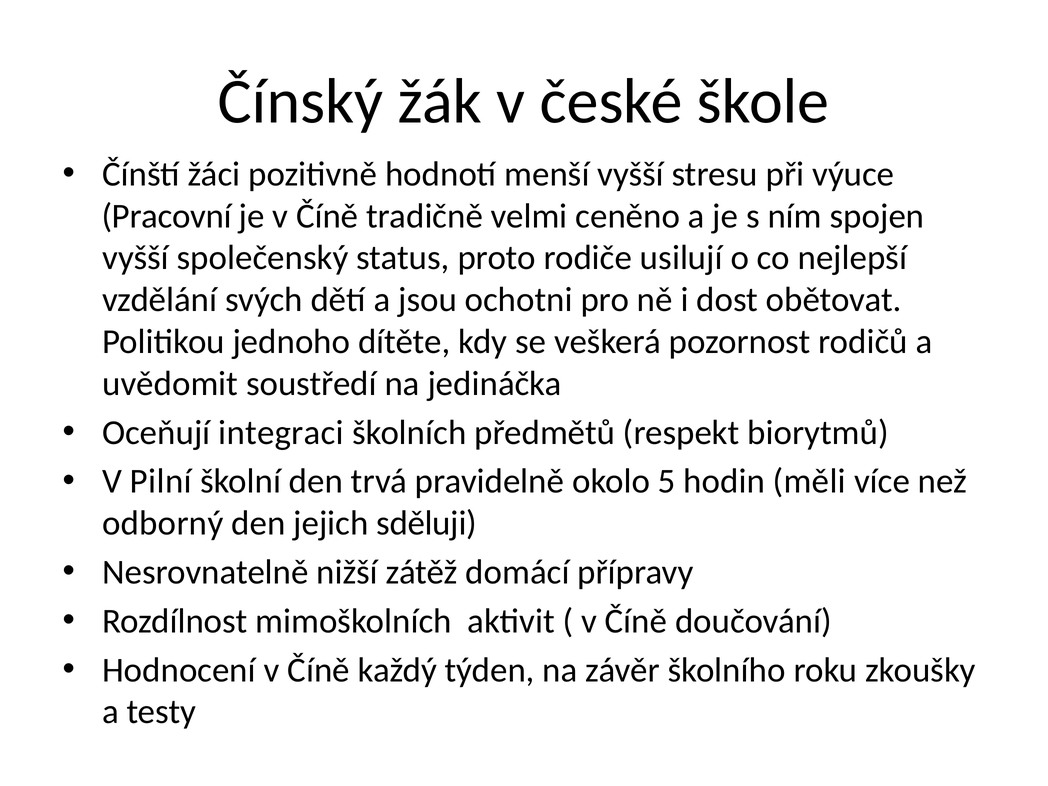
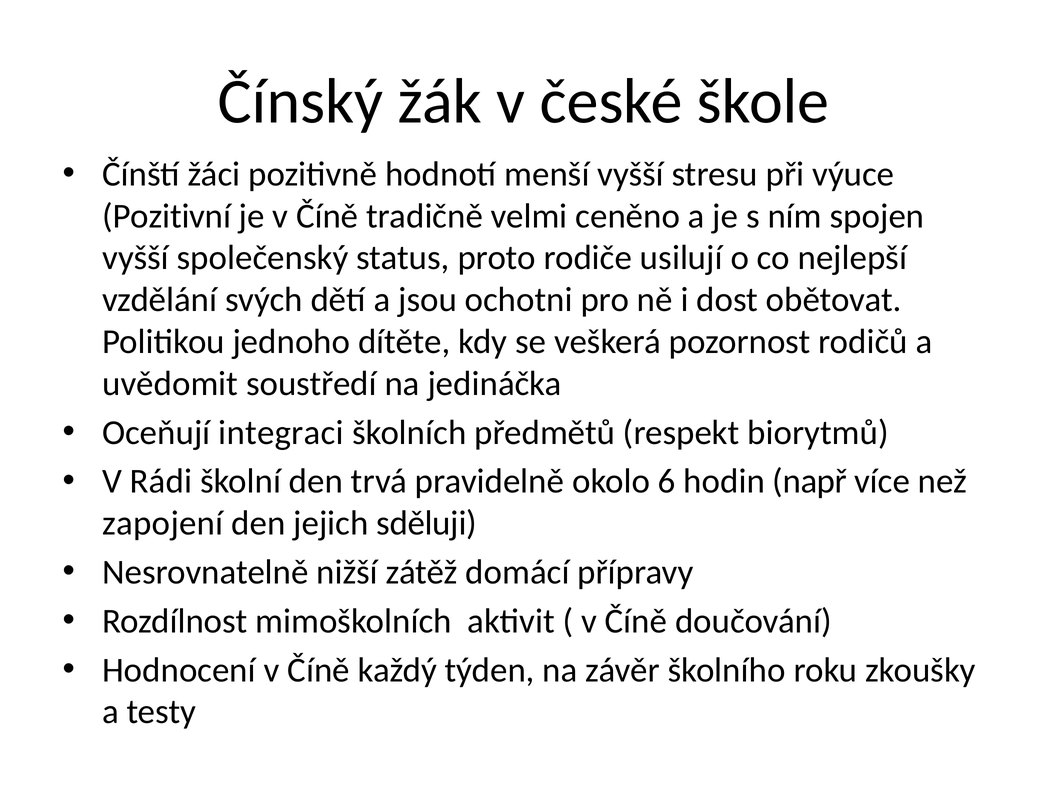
Pracovní: Pracovní -> Pozitivní
Pilní: Pilní -> Rádi
5: 5 -> 6
měli: měli -> např
odborný: odborný -> zapojení
